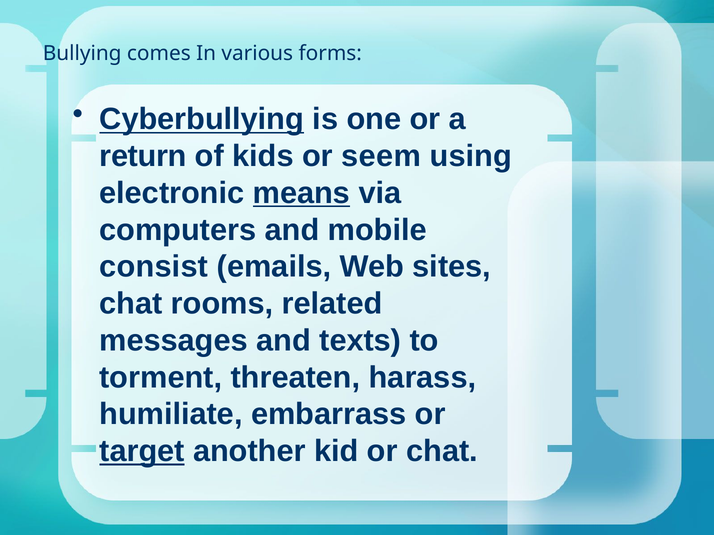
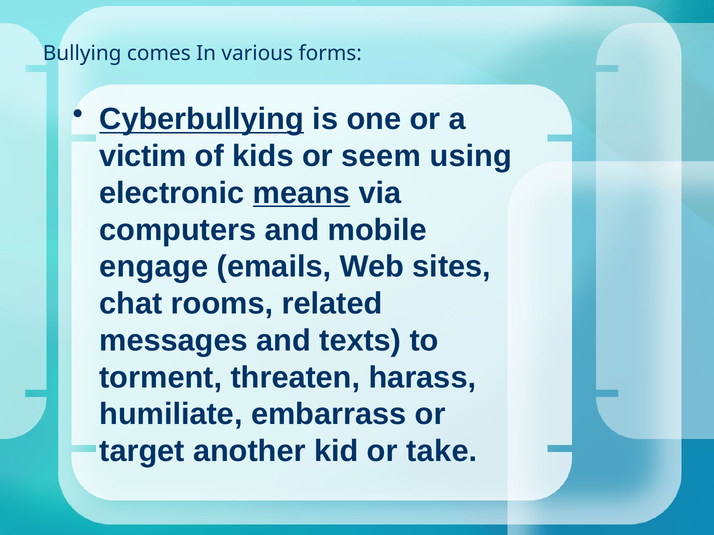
return: return -> victim
consist: consist -> engage
target underline: present -> none
or chat: chat -> take
